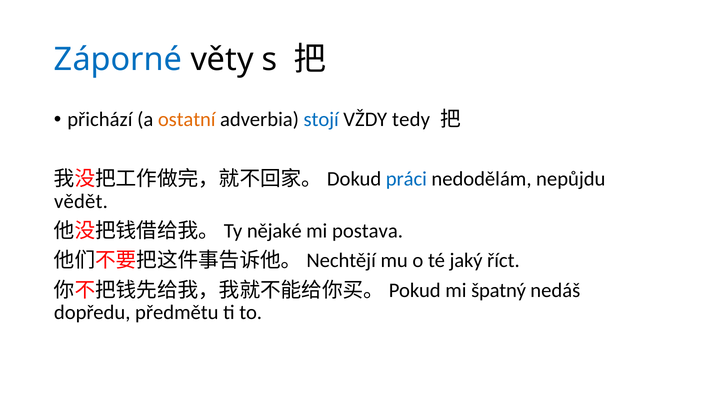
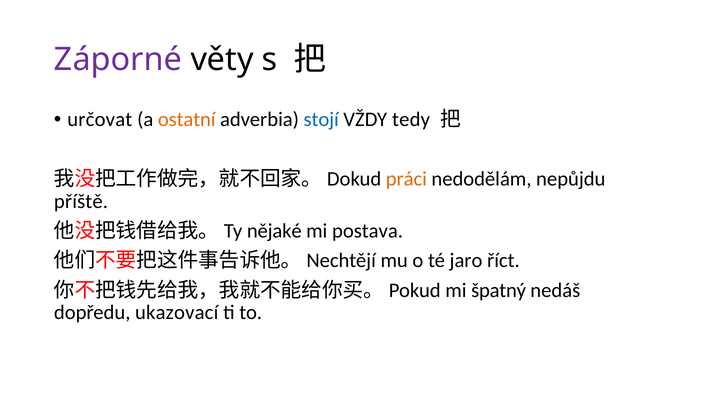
Záporné colour: blue -> purple
přichází: přichází -> určovat
práci colour: blue -> orange
vědět: vědět -> příště
jaký: jaký -> jaro
předmětu: předmětu -> ukazovací
